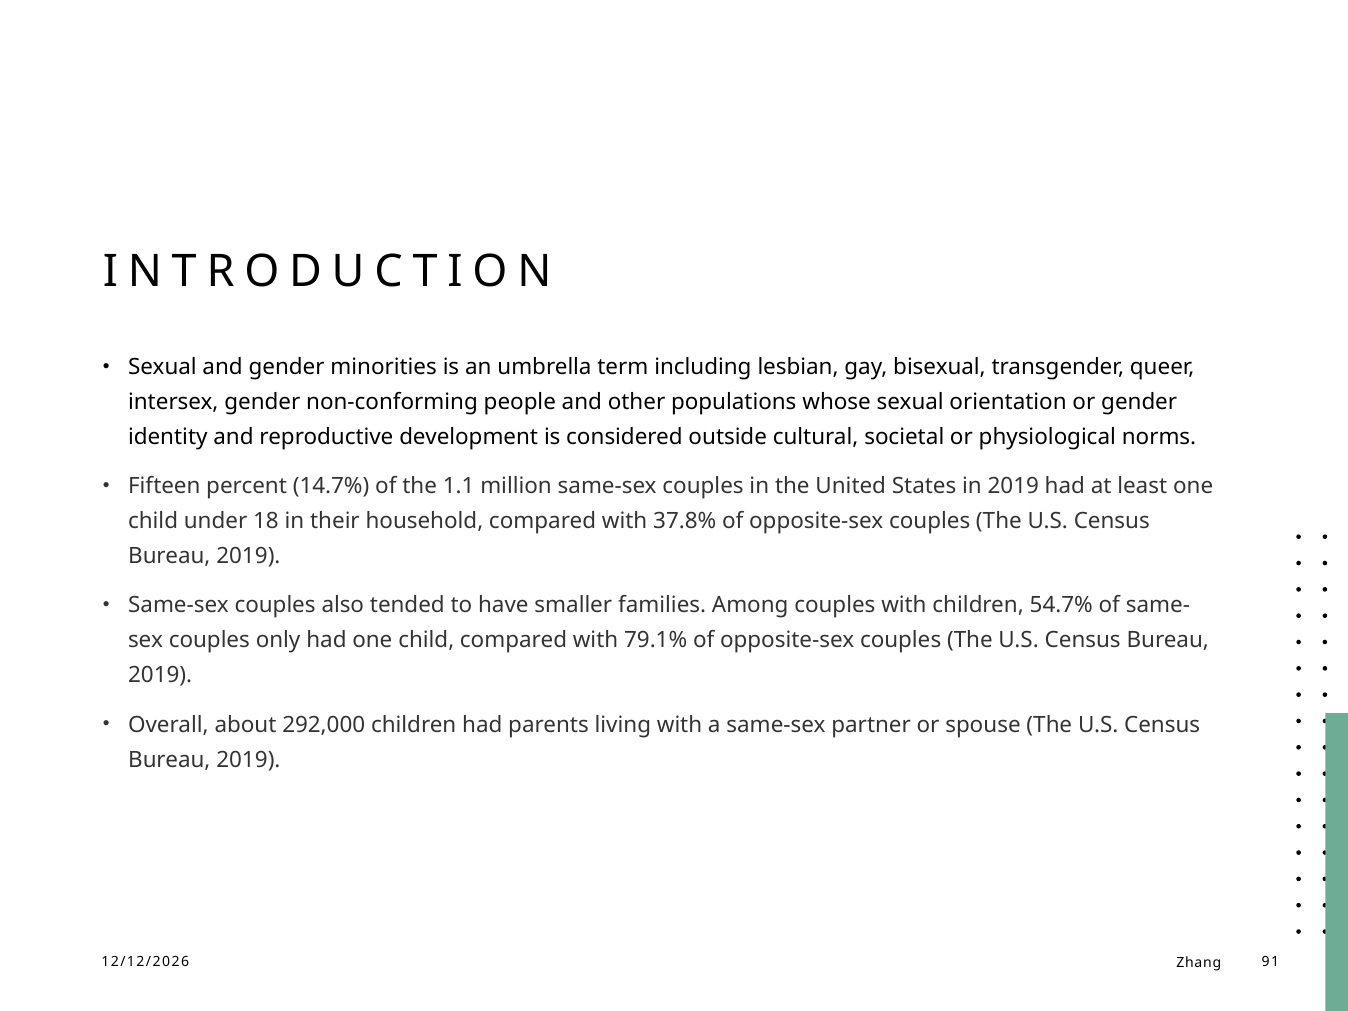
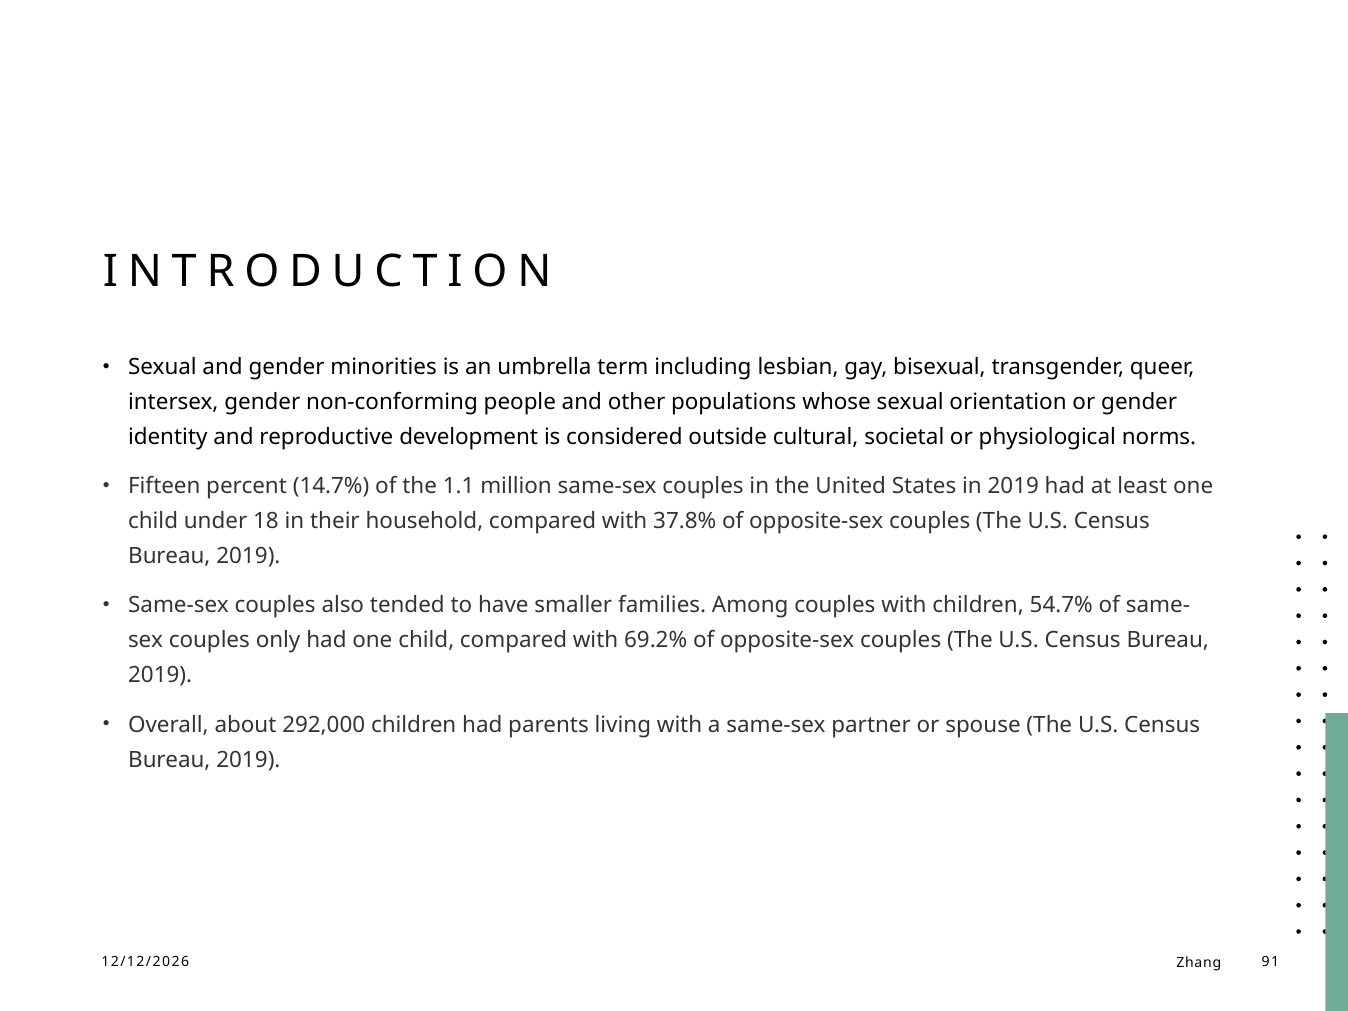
79.1%: 79.1% -> 69.2%
